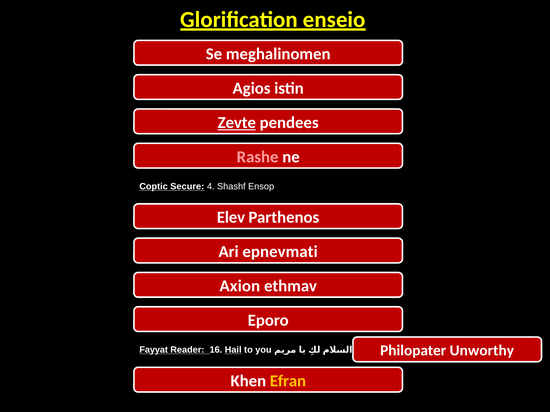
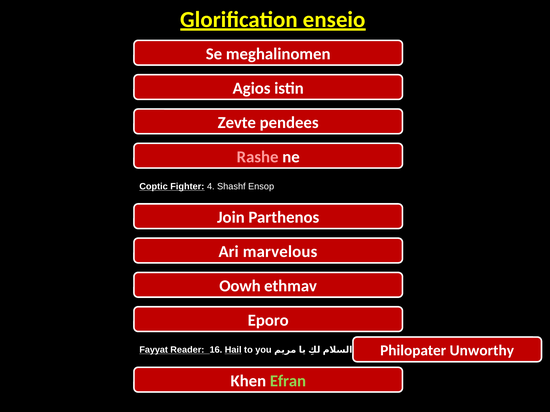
Zevte underline: present -> none
Secure: Secure -> Fighter
Elev: Elev -> Join
epnevmati: epnevmati -> marvelous
Axion: Axion -> Oowh
Efran colour: yellow -> light green
